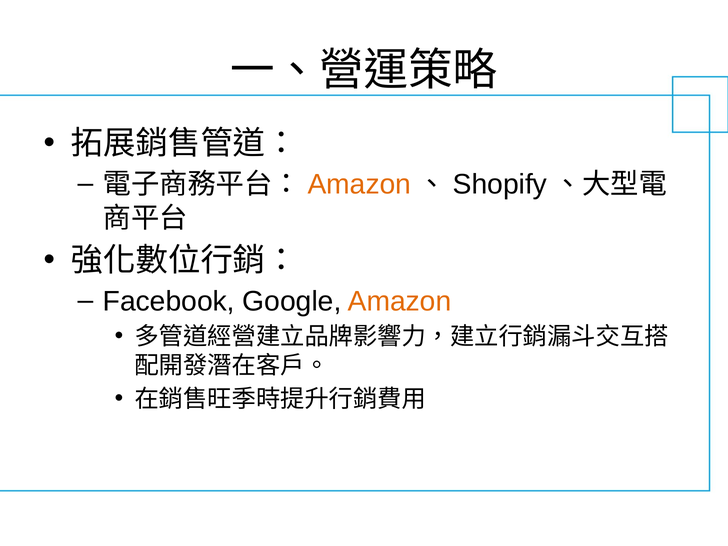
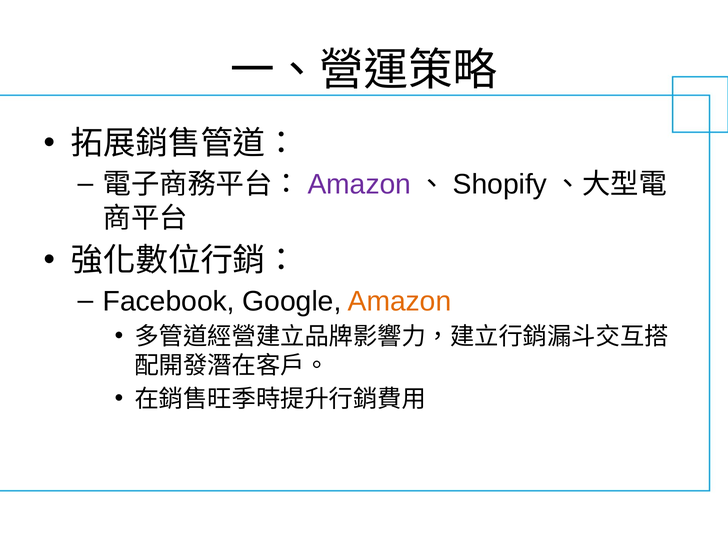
Amazon at (359, 184) colour: orange -> purple
